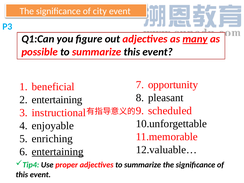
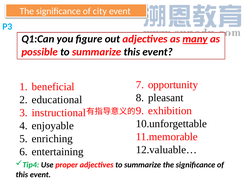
entertaining at (57, 100): entertaining -> educational
scheduled: scheduled -> exhibition
entertaining at (58, 152) underline: present -> none
